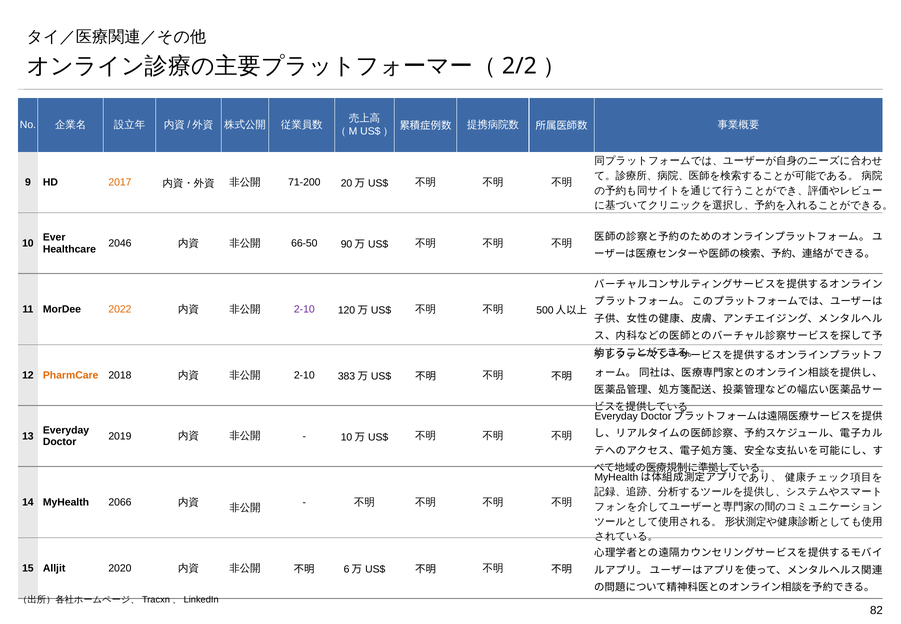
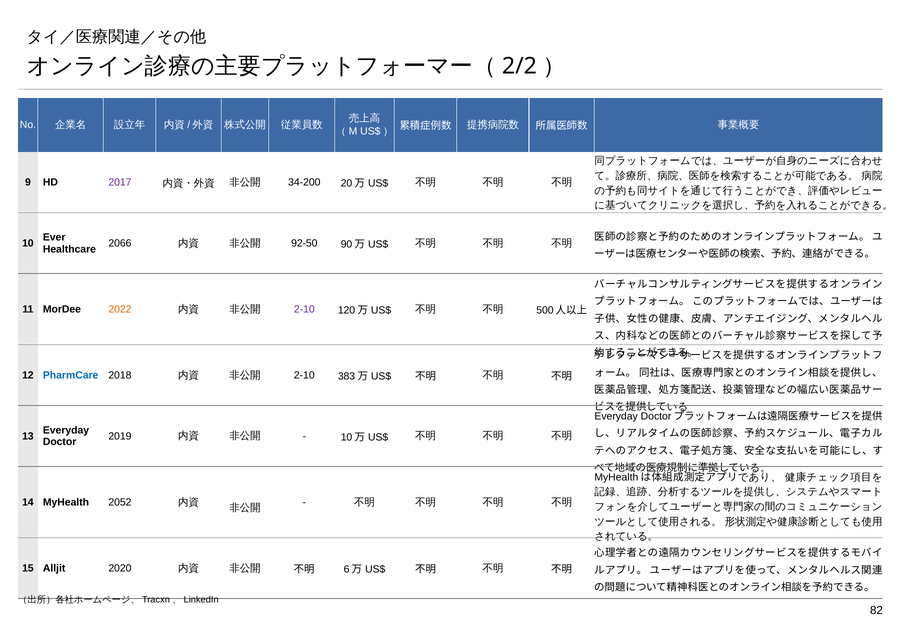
2017 colour: orange -> purple
71-200: 71-200 -> 34-200
2046: 2046 -> 2066
66-50: 66-50 -> 92-50
PharmCare colour: orange -> blue
2066: 2066 -> 2052
